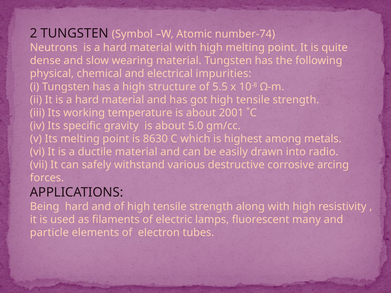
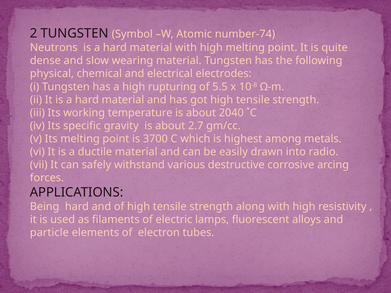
impurities: impurities -> electrodes
structure: structure -> rupturing
2001: 2001 -> 2040
5.0: 5.0 -> 2.7
8630: 8630 -> 3700
many: many -> alloys
